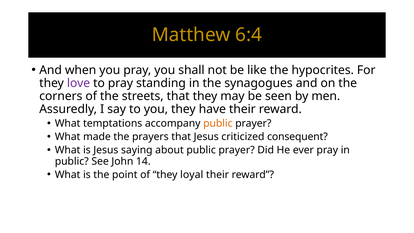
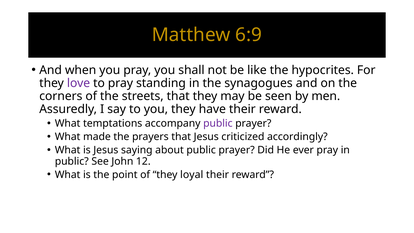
6:4: 6:4 -> 6:9
public at (218, 123) colour: orange -> purple
consequent: consequent -> accordingly
14: 14 -> 12
